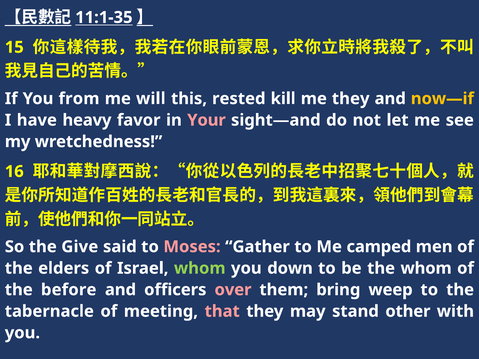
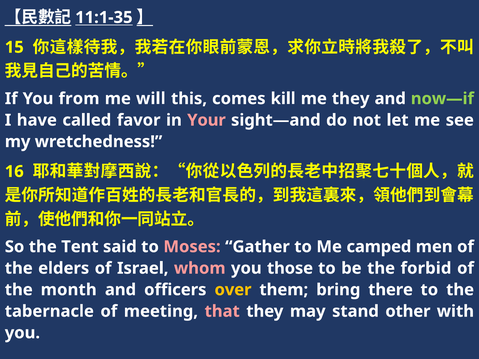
rested: rested -> comes
now—if colour: yellow -> light green
heavy: heavy -> called
Give: Give -> Tent
whom at (200, 268) colour: light green -> pink
down: down -> those
the whom: whom -> forbid
before: before -> month
over colour: pink -> yellow
weep: weep -> there
